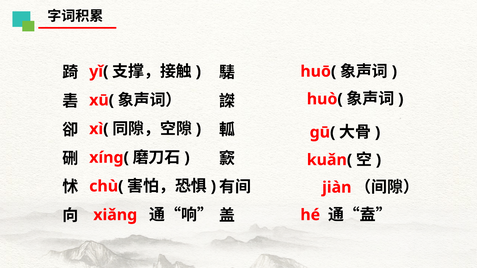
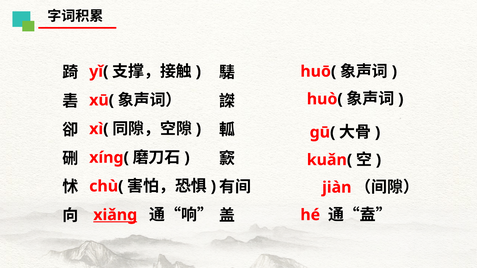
xiǎng underline: none -> present
